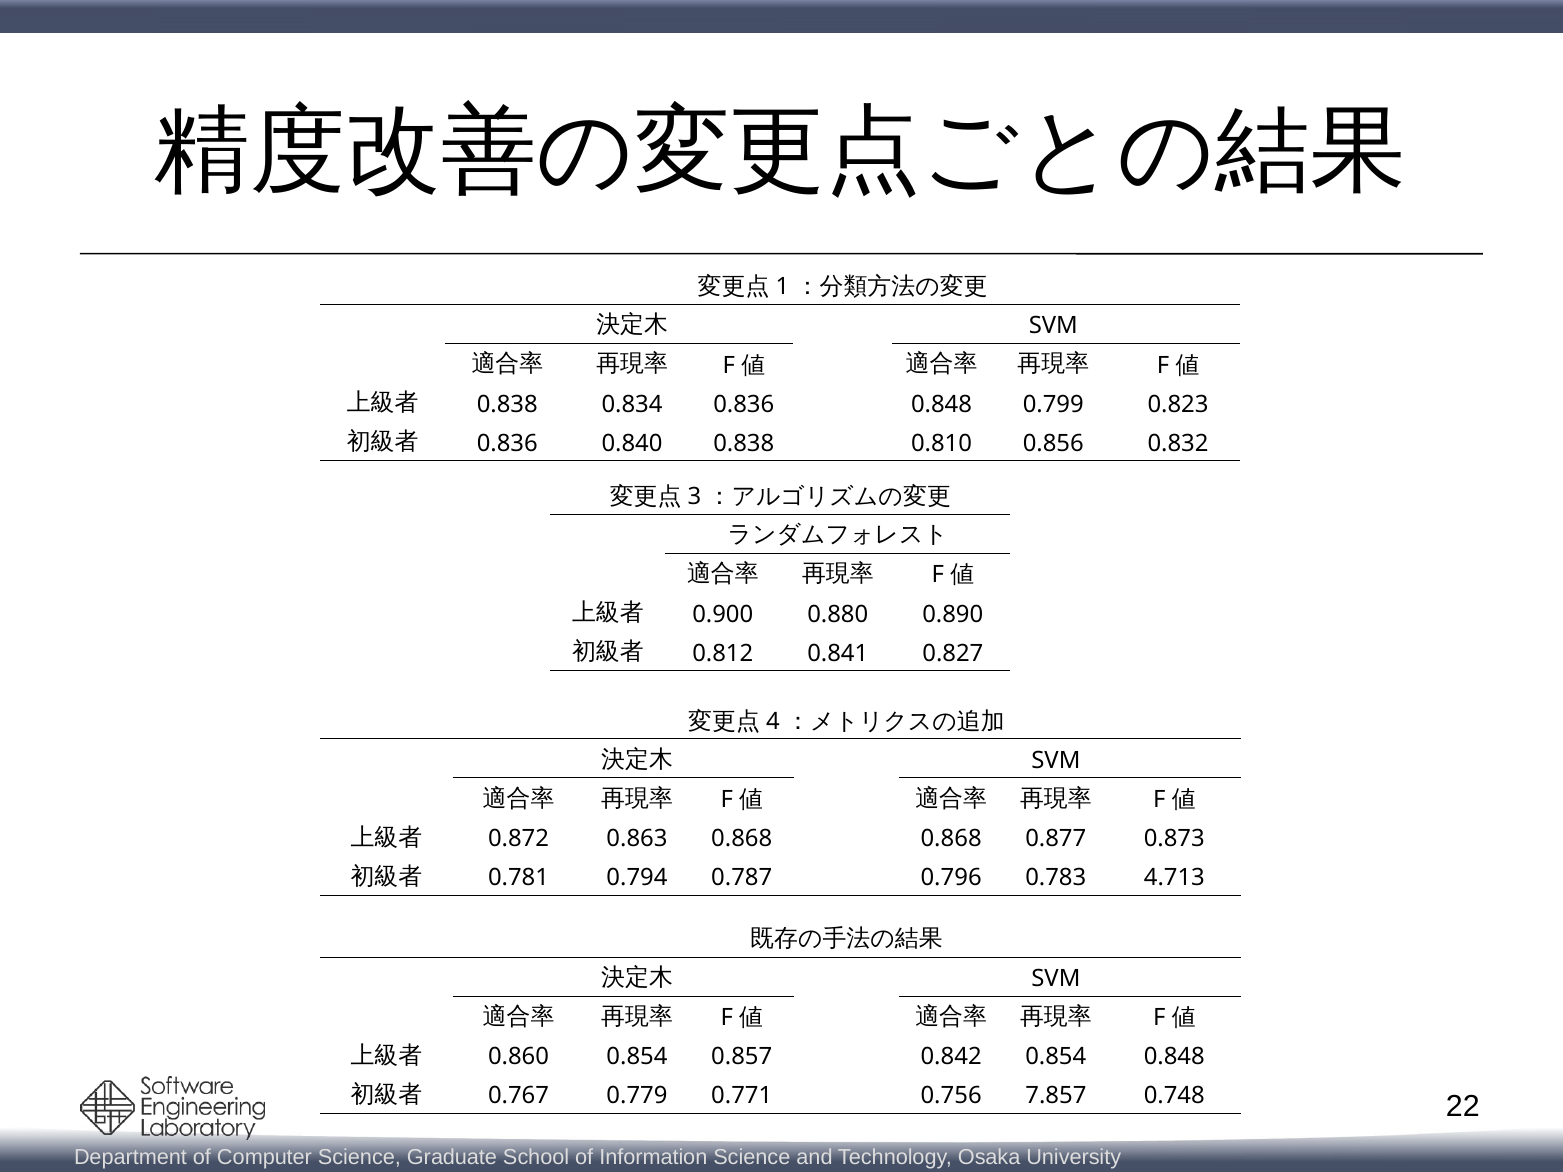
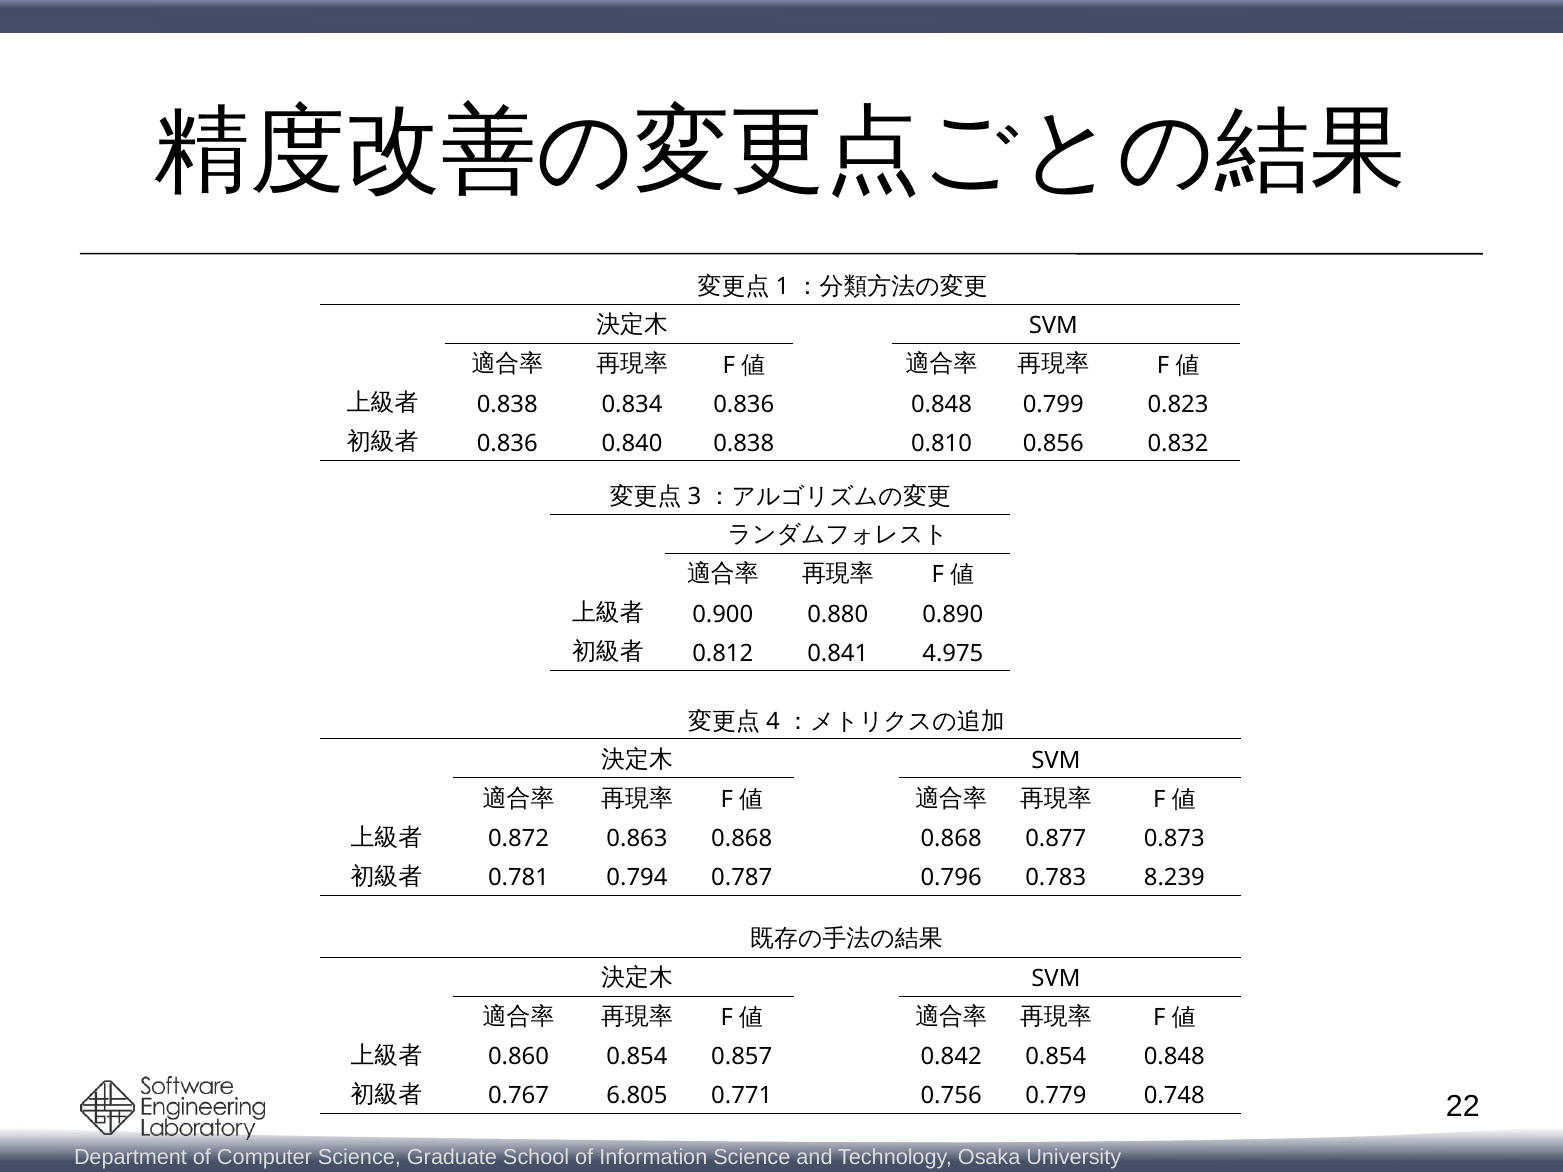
0.827: 0.827 -> 4.975
4.713: 4.713 -> 8.239
0.779: 0.779 -> 6.805
7.857: 7.857 -> 0.779
